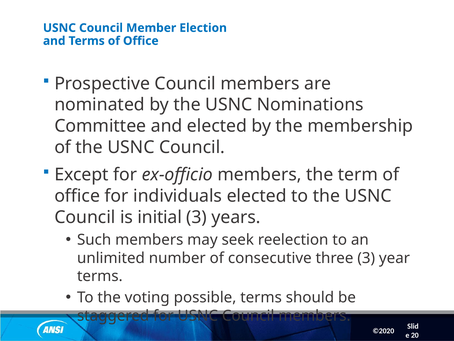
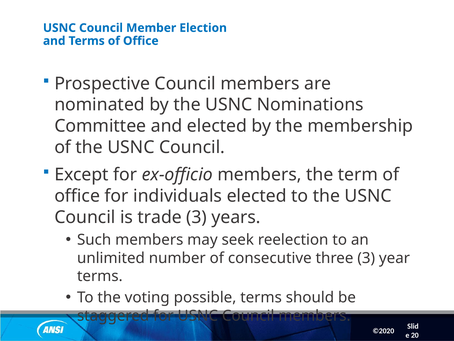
initial: initial -> trade
